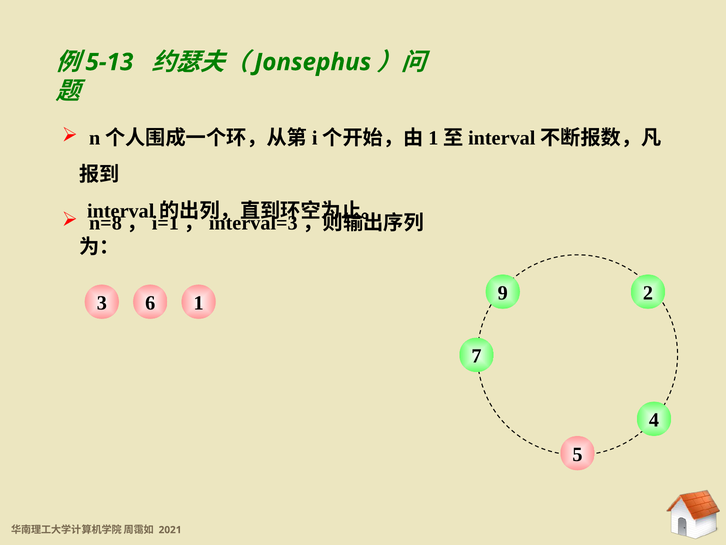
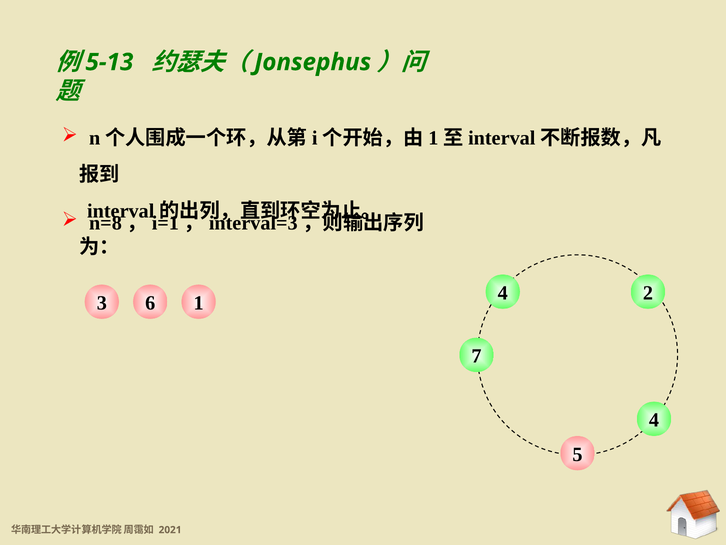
6 9: 9 -> 4
